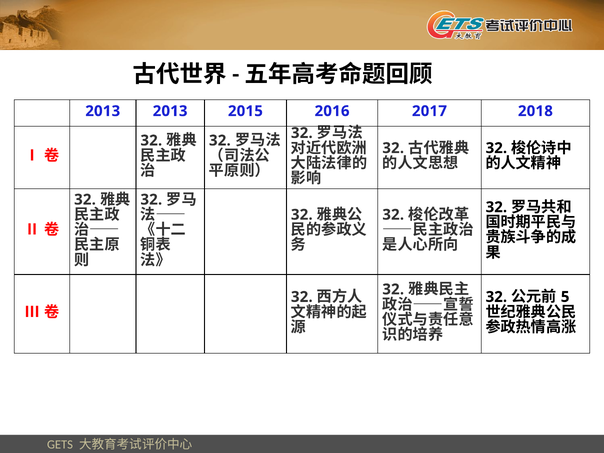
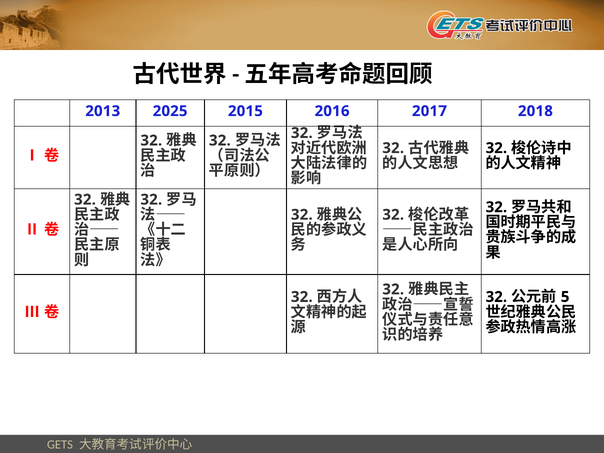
2013 2013: 2013 -> 2025
